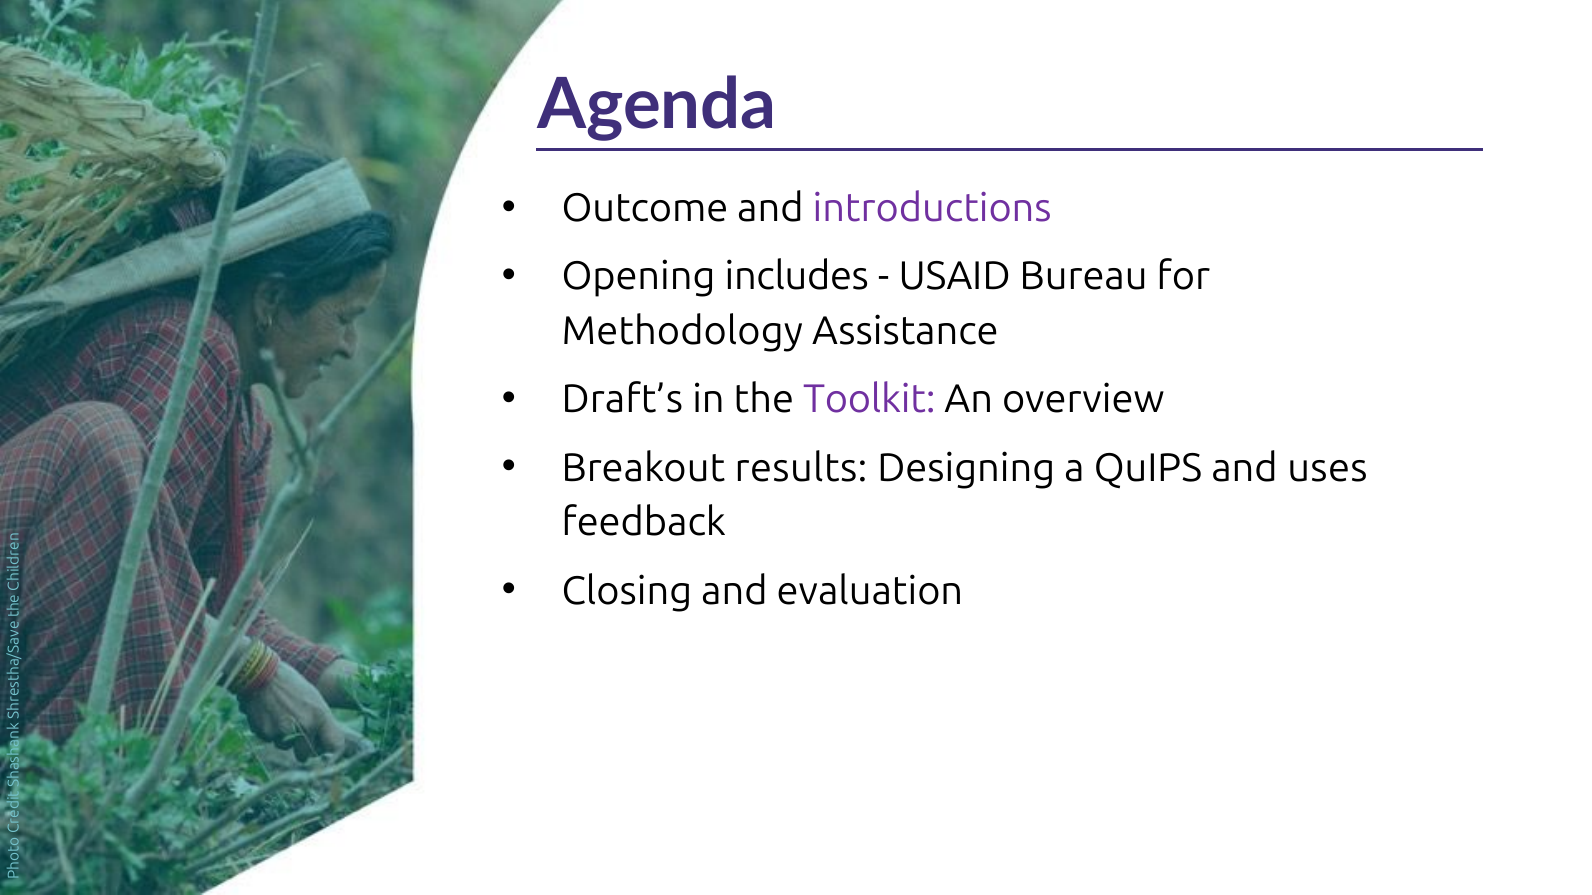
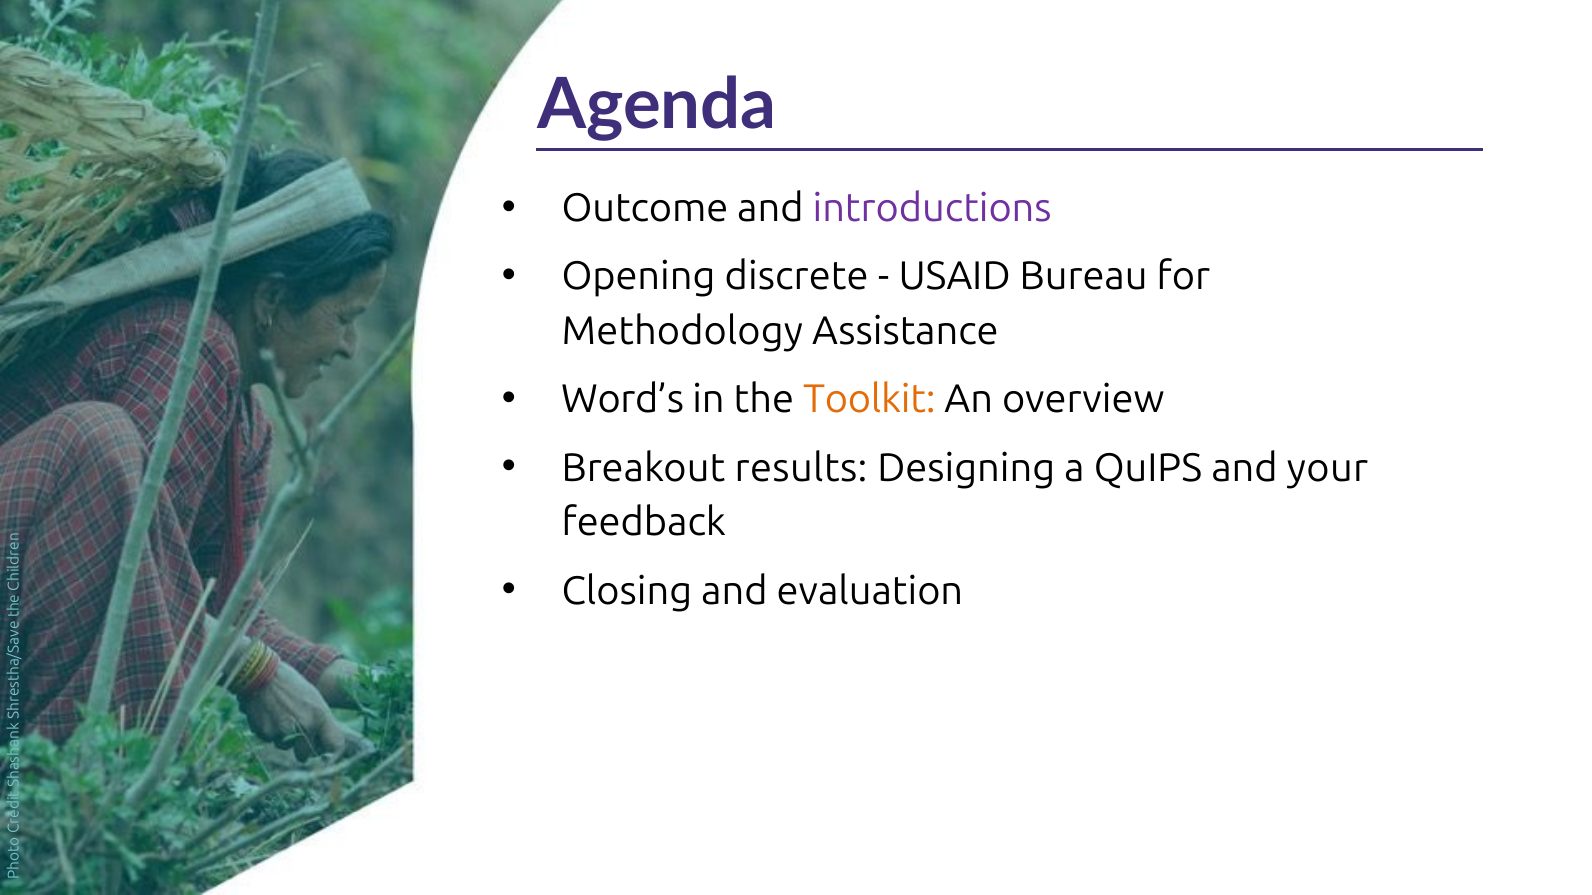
includes: includes -> discrete
Draft’s: Draft’s -> Word’s
Toolkit colour: purple -> orange
uses: uses -> your
